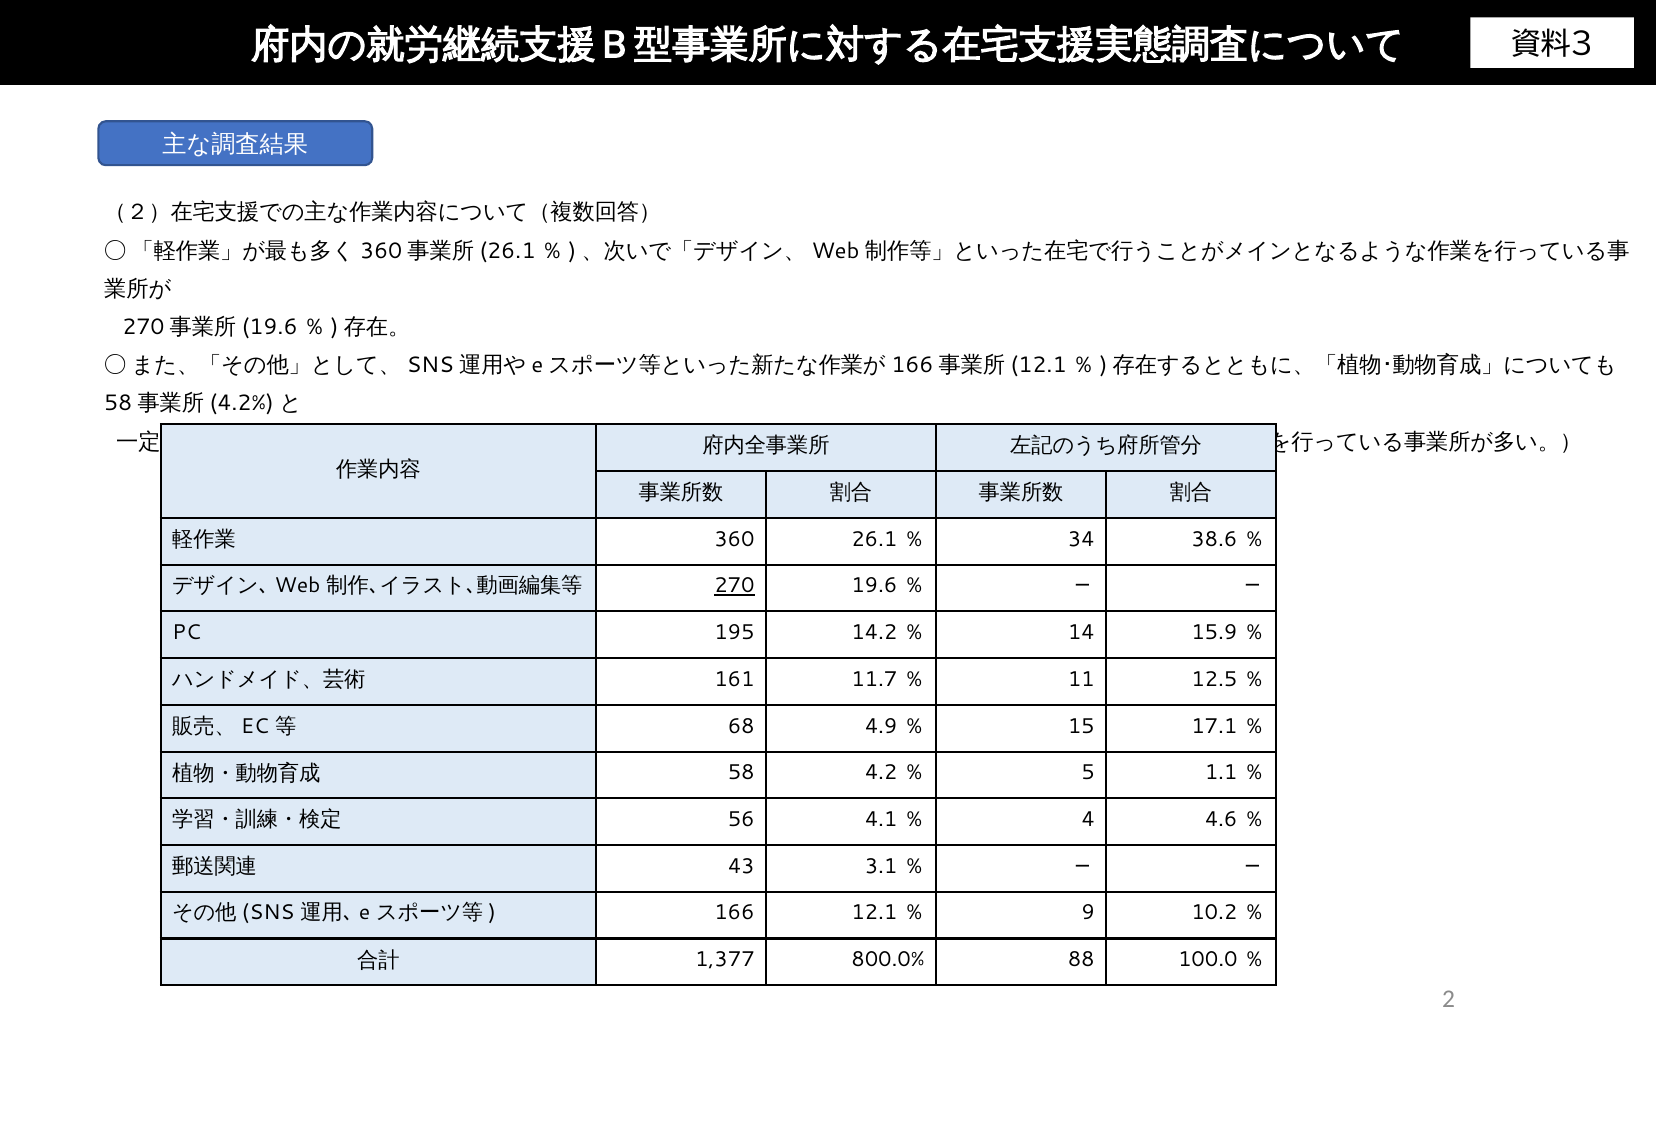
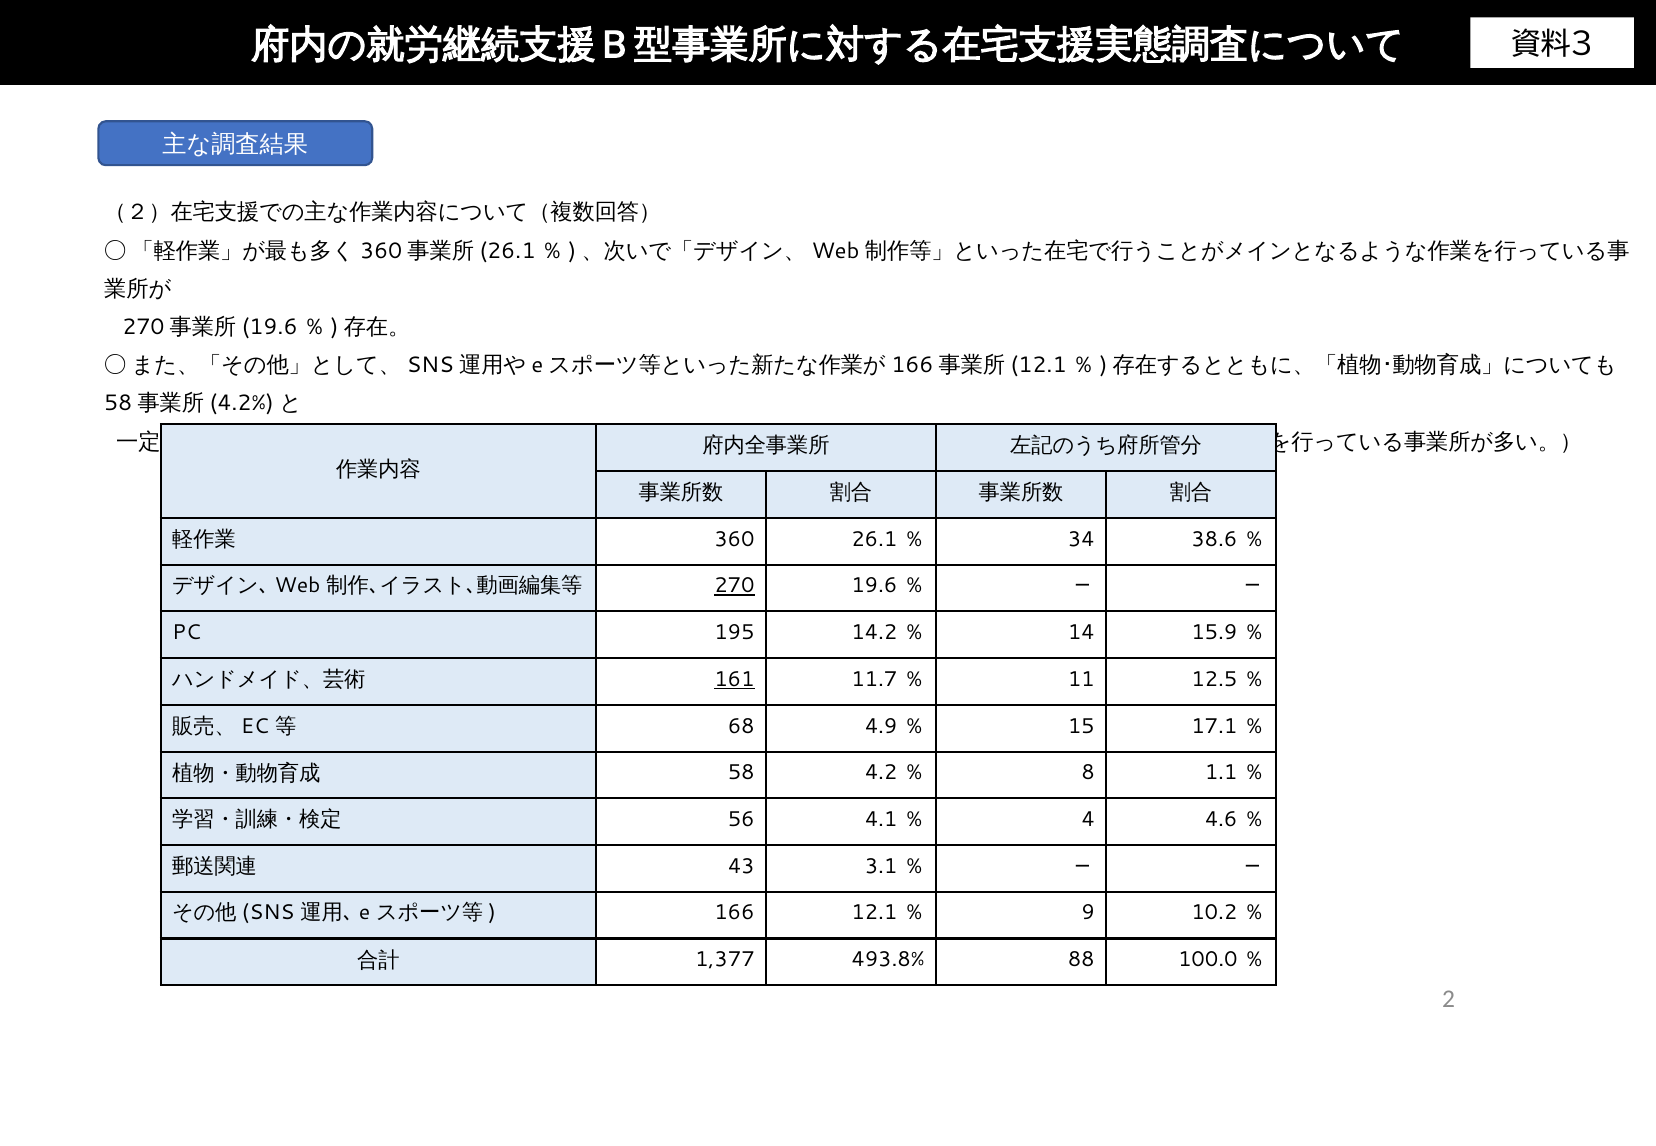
161 underline: none -> present
5: 5 -> 8
800.0%: 800.0% -> 493.8%
